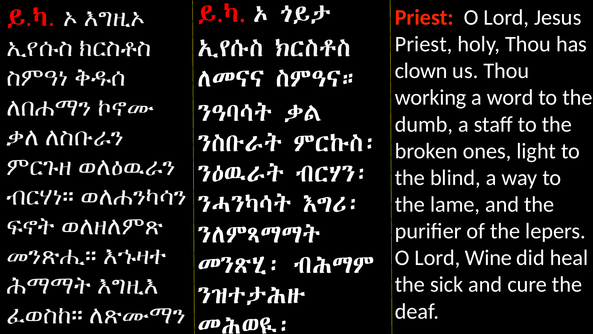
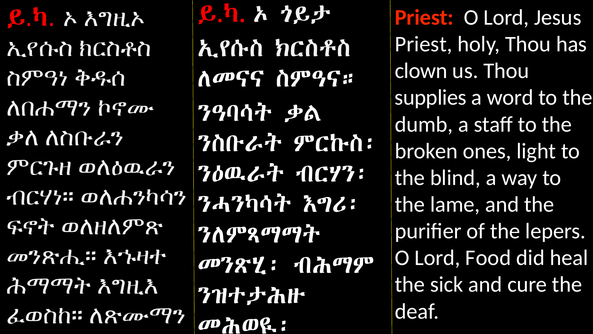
working: working -> supplies
Wine: Wine -> Food
